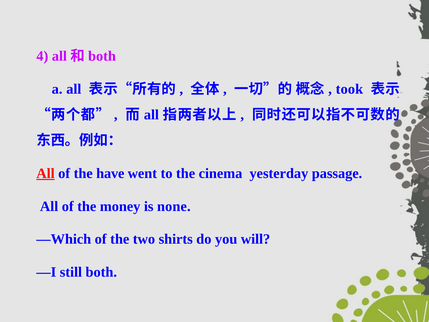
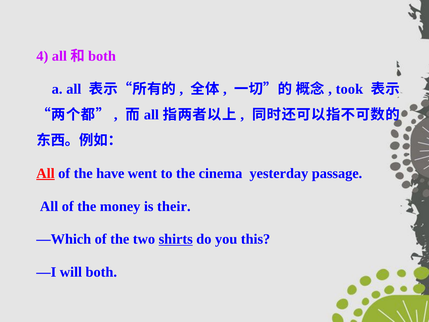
none: none -> their
shirts underline: none -> present
will: will -> this
still: still -> will
